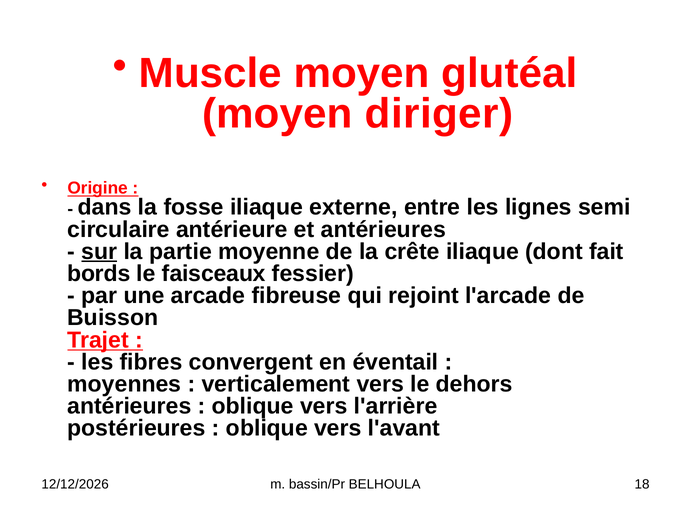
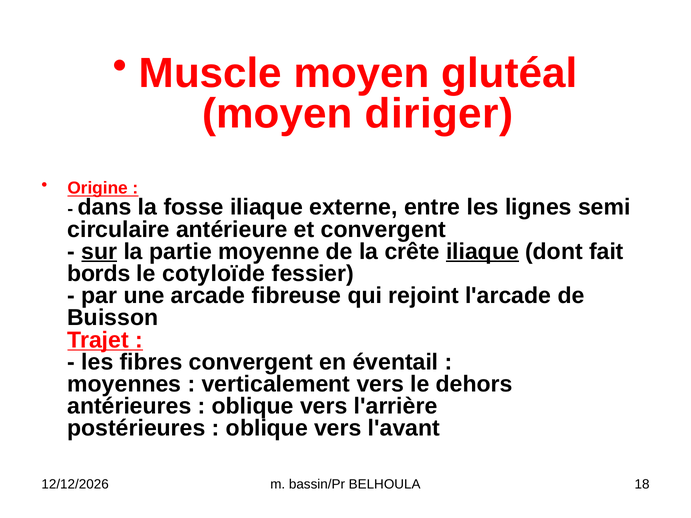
et antérieures: antérieures -> convergent
iliaque at (482, 252) underline: none -> present
faisceaux: faisceaux -> cotyloïde
